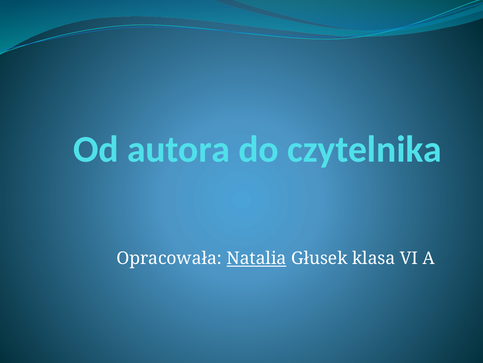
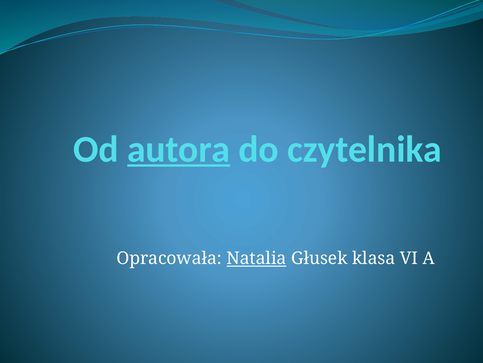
autora underline: none -> present
